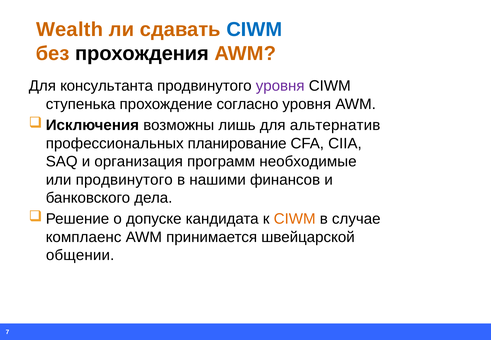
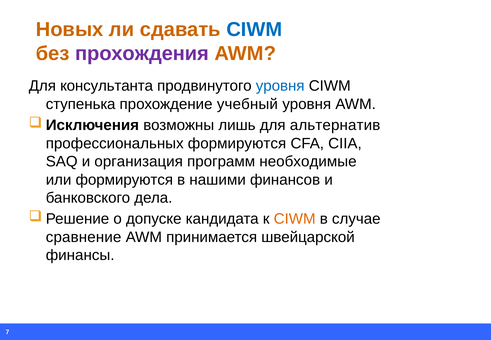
Wealth: Wealth -> Новых
прохождения colour: black -> purple
уровня at (280, 86) colour: purple -> blue
согласно: согласно -> учебный
профессиональных планирование: планирование -> формируются
или продвинутого: продвинутого -> формируются
комплаенс: комплаенс -> сравнение
общении: общении -> финансы
